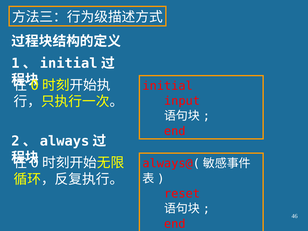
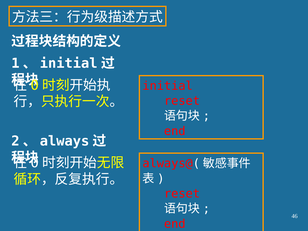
input at (182, 101): input -> reset
